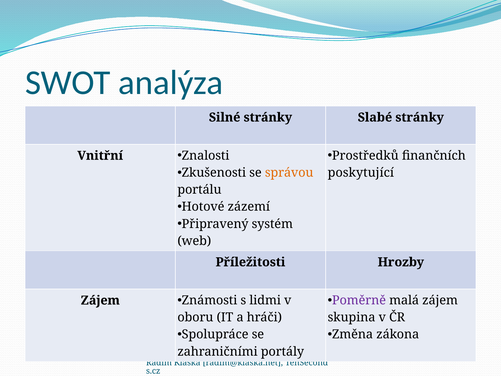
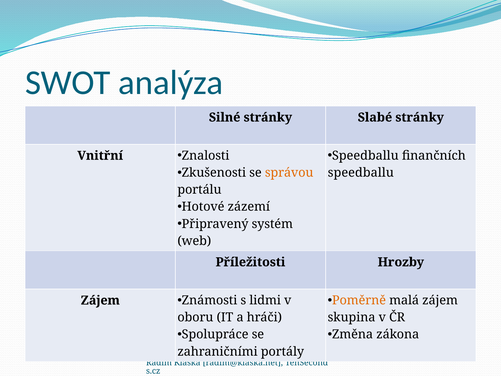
Prostředků at (365, 156): Prostředků -> Speedballu
poskytující at (361, 173): poskytující -> speedballu
Poměrně colour: purple -> orange
